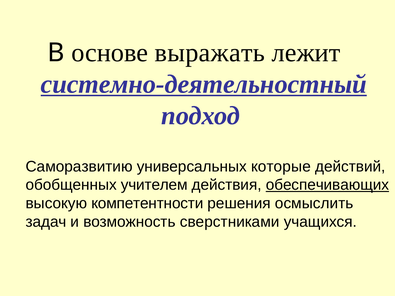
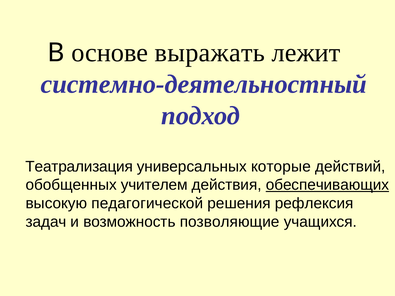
системно-деятельностный underline: present -> none
Саморазвитию: Саморазвитию -> Театрализация
компетентности: компетентности -> педагогической
осмыслить: осмыслить -> рефлексия
сверстниками: сверстниками -> позволяющие
